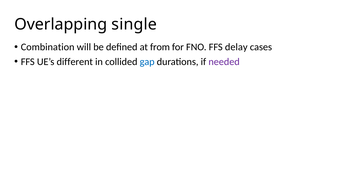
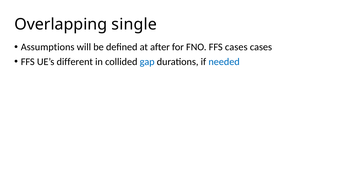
Combination: Combination -> Assumptions
from: from -> after
FFS delay: delay -> cases
needed colour: purple -> blue
